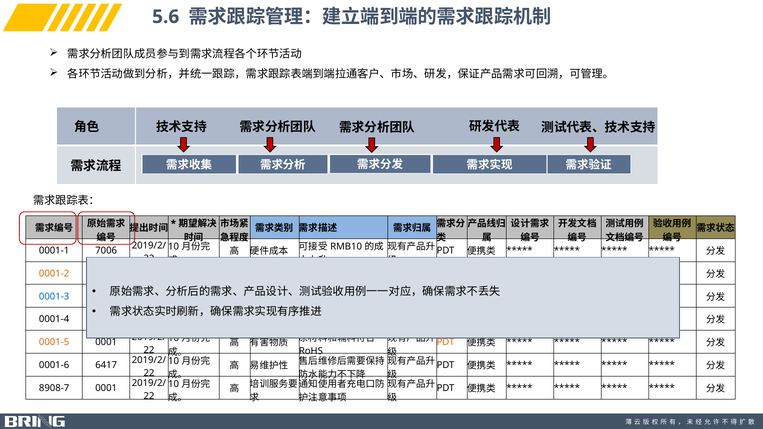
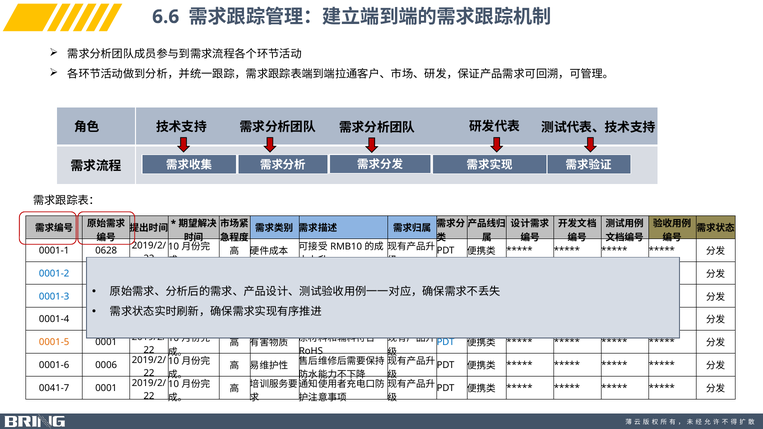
5.6: 5.6 -> 6.6
7006: 7006 -> 0628
0001-2 colour: orange -> blue
PDT at (446, 342) colour: orange -> blue
6417: 6417 -> 0006
8908-7: 8908-7 -> 0041-7
